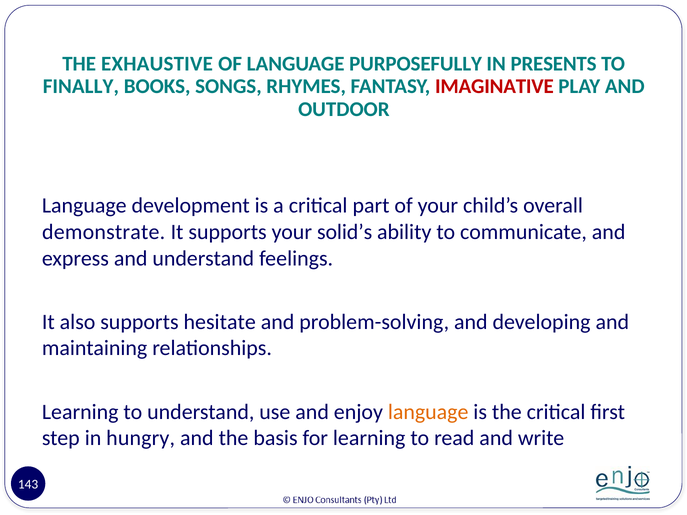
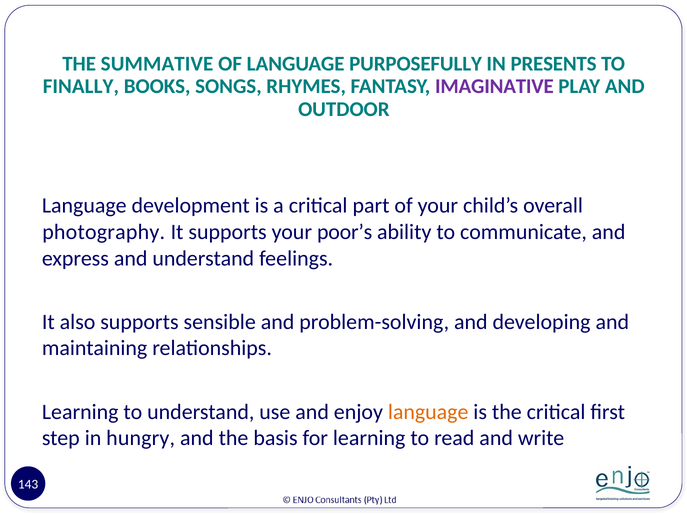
EXHAUSTIVE: EXHAUSTIVE -> SUMMATIVE
IMAGINATIVE colour: red -> purple
demonstrate: demonstrate -> photography
solid’s: solid’s -> poor’s
hesitate: hesitate -> sensible
